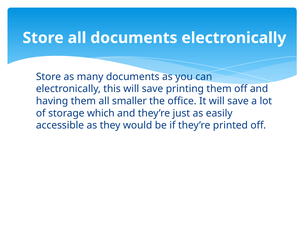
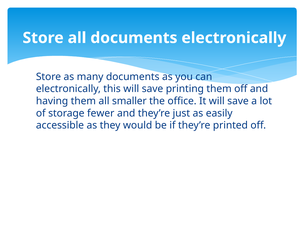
which: which -> fewer
